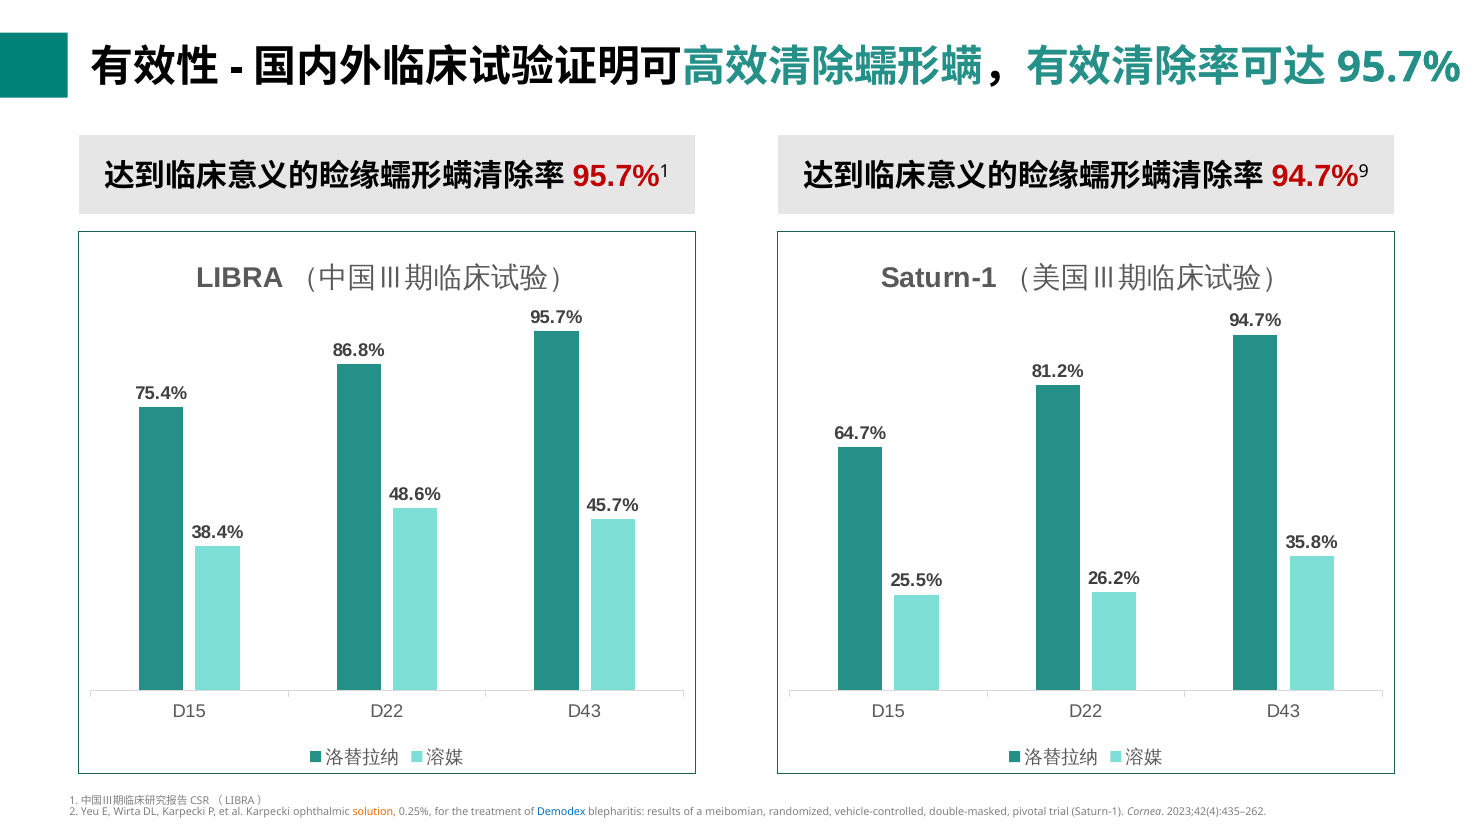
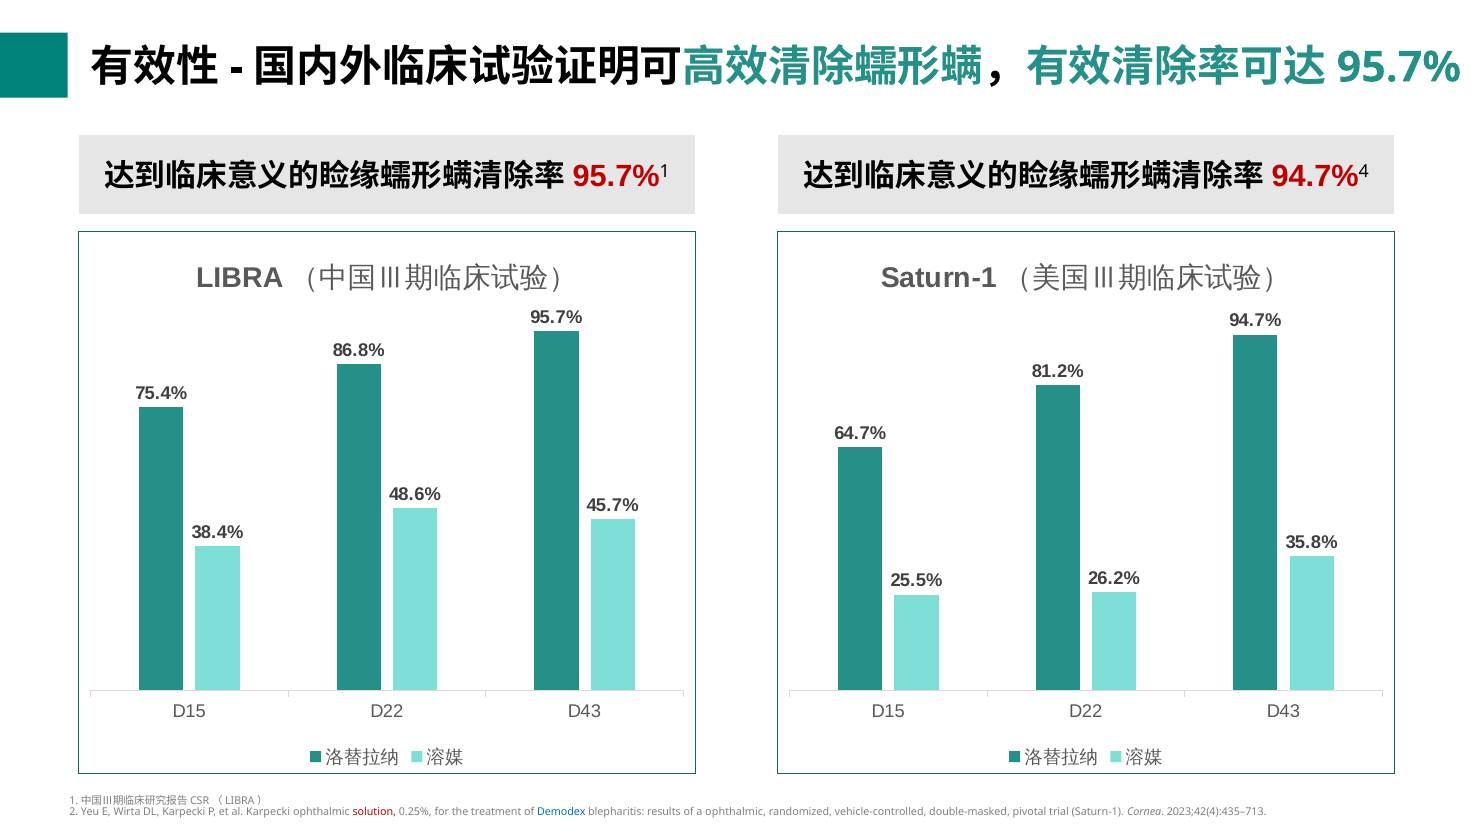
9: 9 -> 4
solution colour: orange -> red
a meibomian: meibomian -> ophthalmic
2023;42(4):435–262: 2023;42(4):435–262 -> 2023;42(4):435–713
